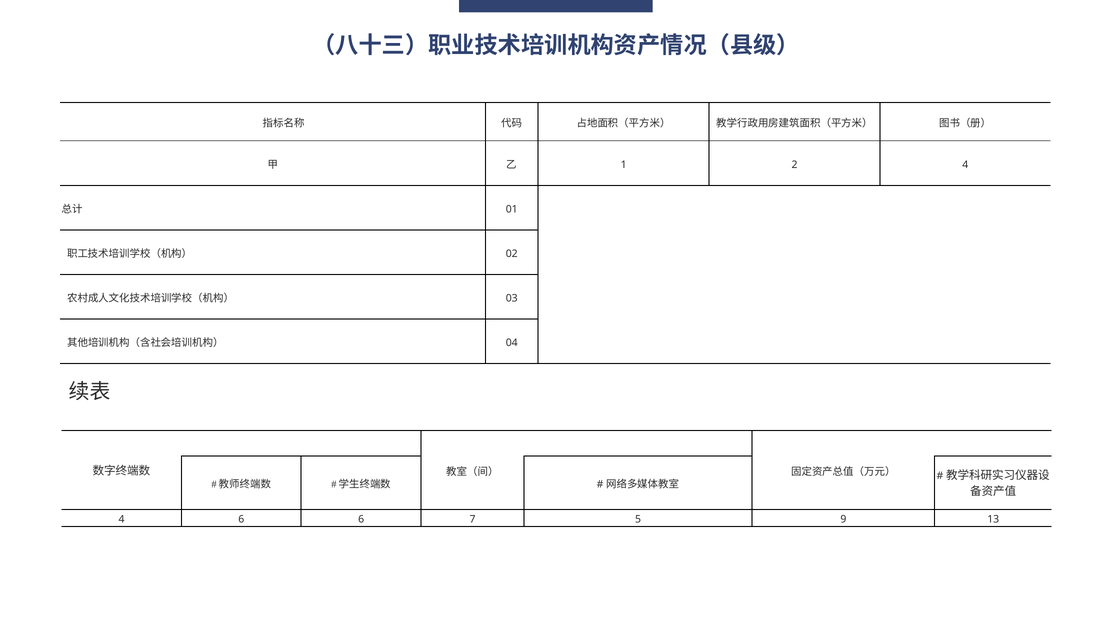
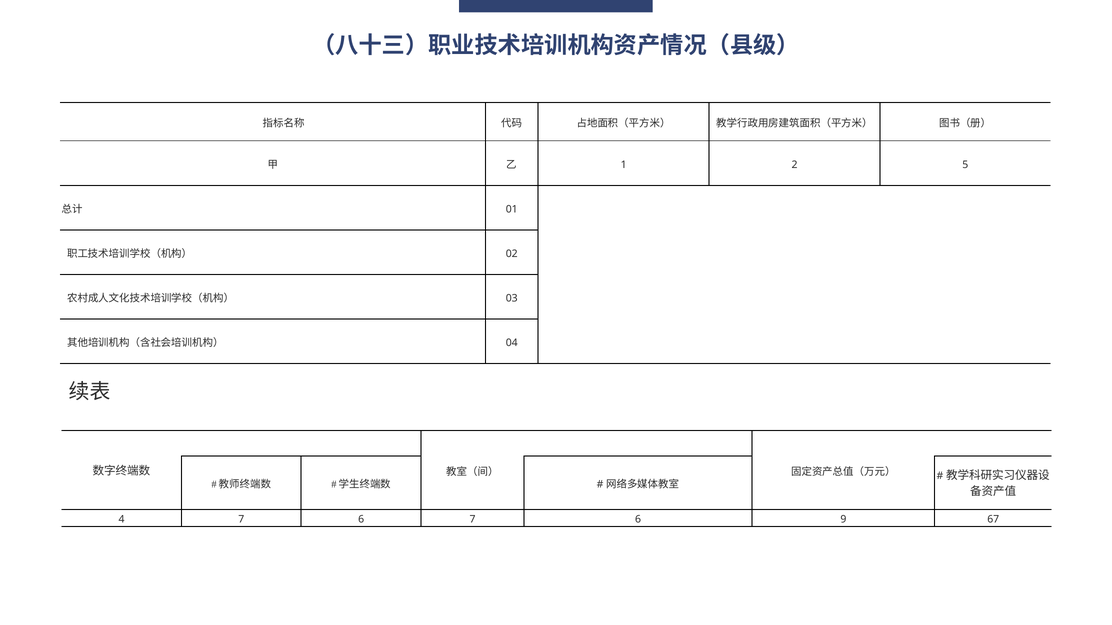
2 4: 4 -> 5
4 6: 6 -> 7
6 7 5: 5 -> 6
13: 13 -> 67
